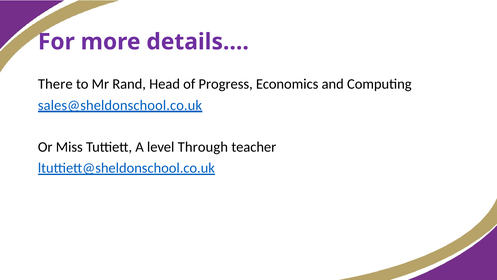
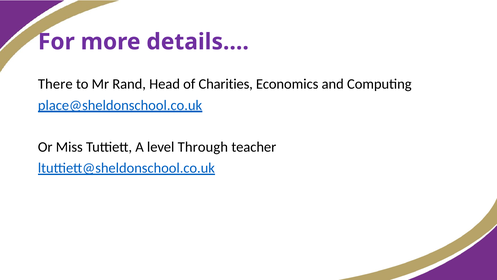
Progress: Progress -> Charities
sales@sheldonschool.co.uk: sales@sheldonschool.co.uk -> place@sheldonschool.co.uk
